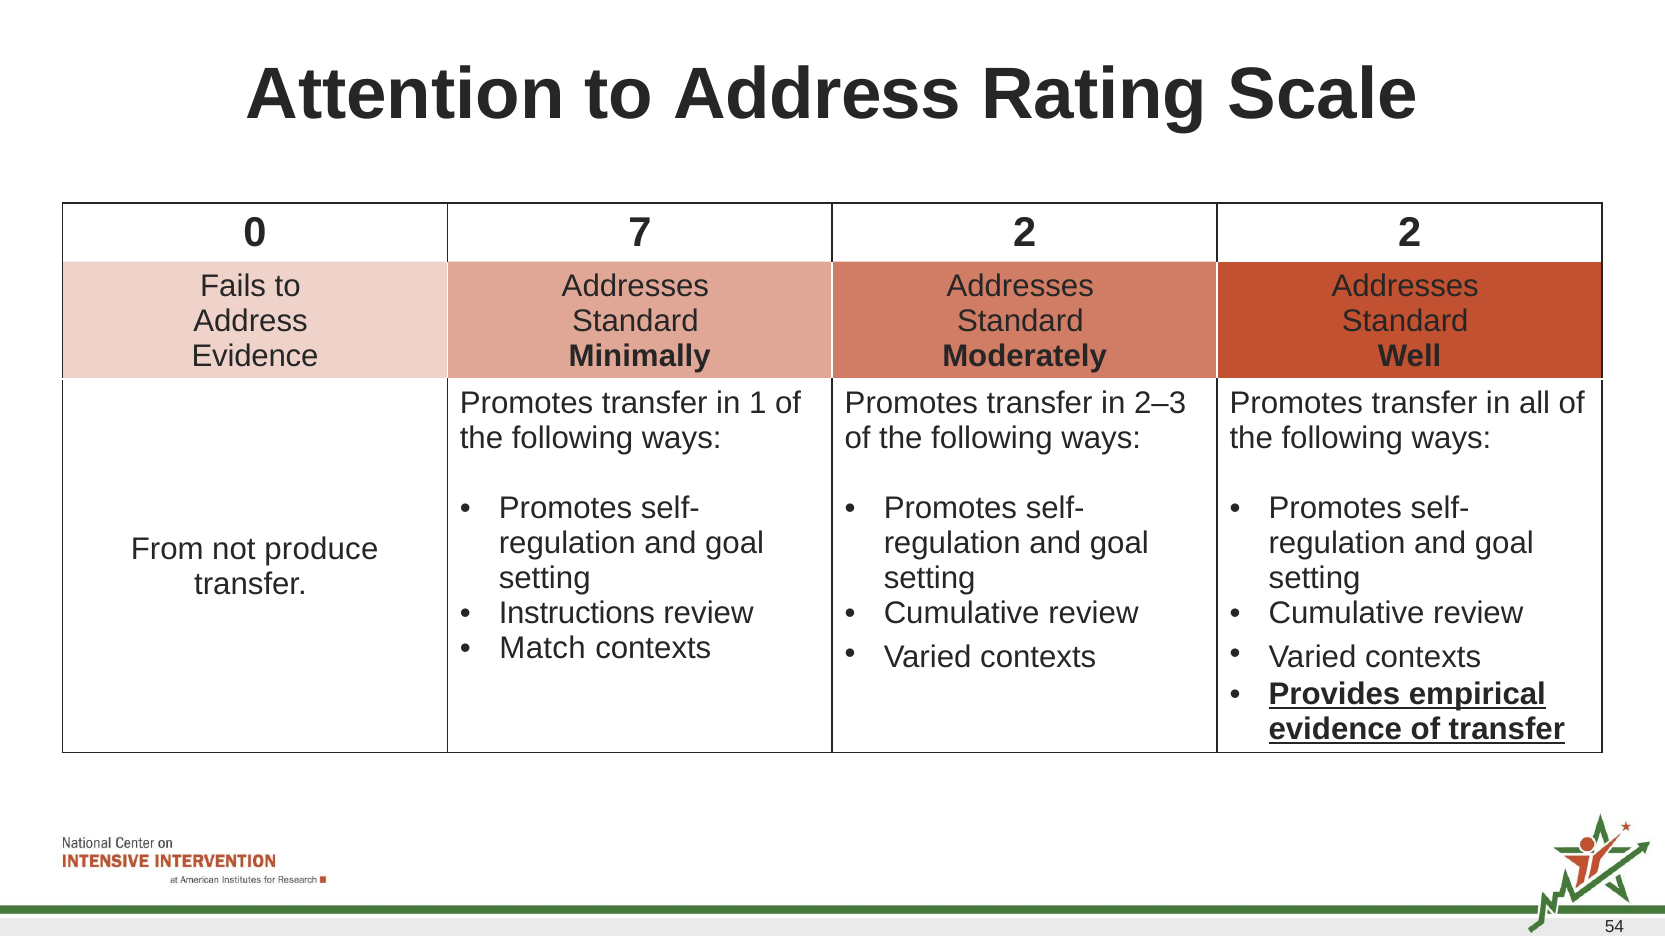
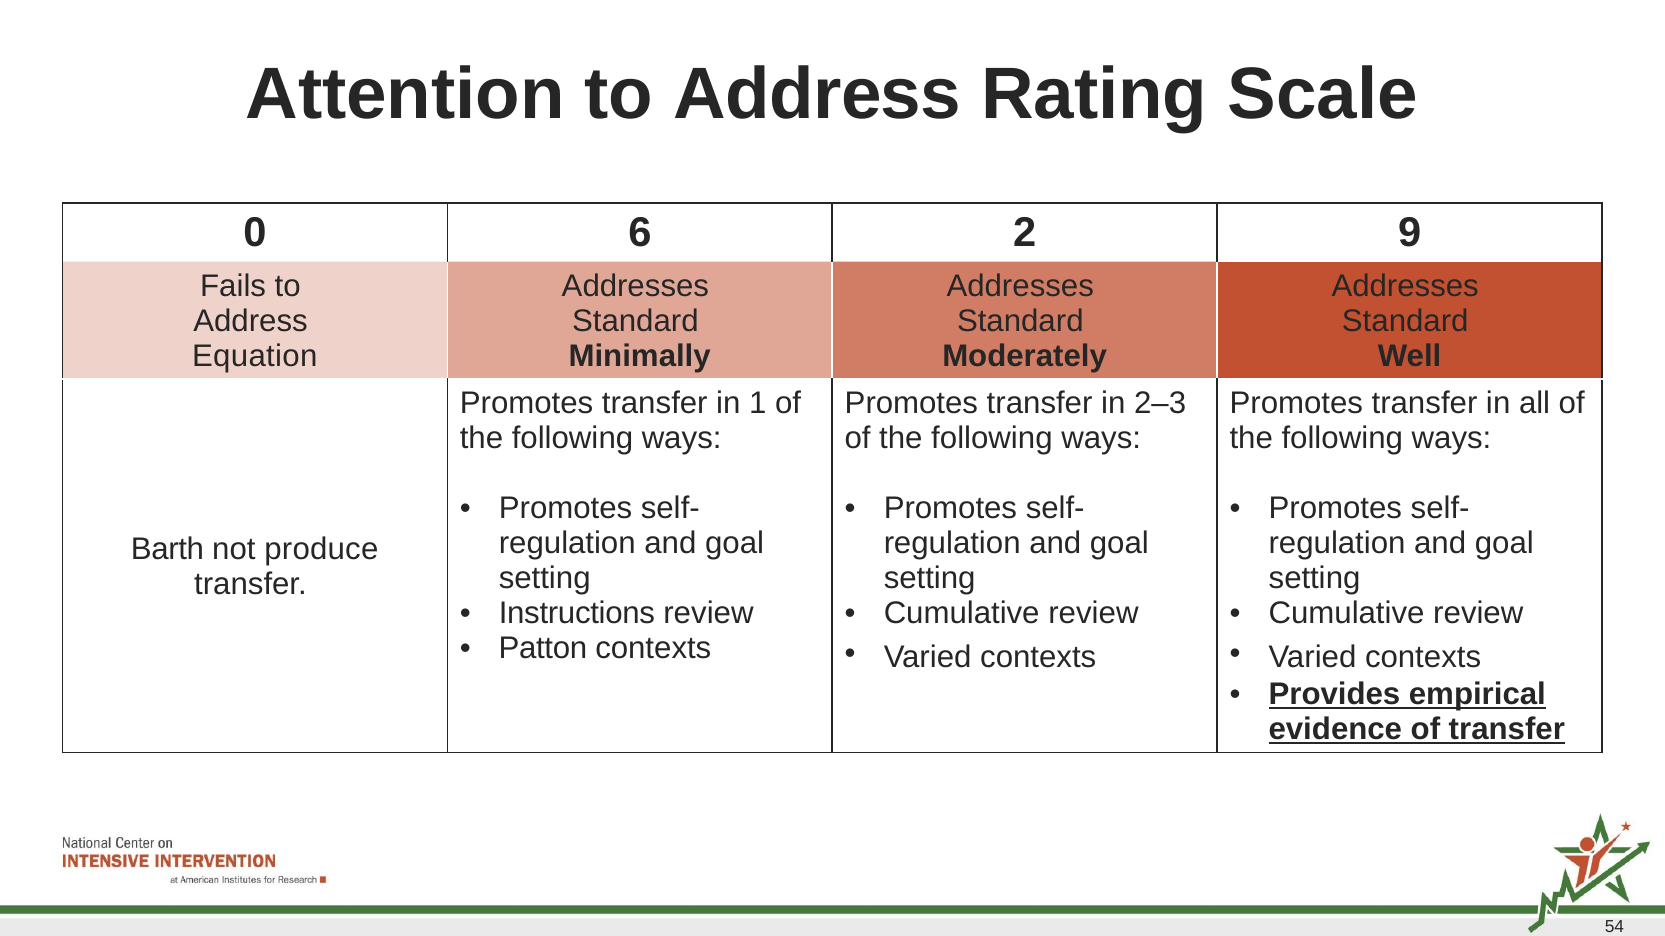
7: 7 -> 6
2 2: 2 -> 9
Evidence at (255, 356): Evidence -> Equation
From: From -> Barth
Match: Match -> Patton
